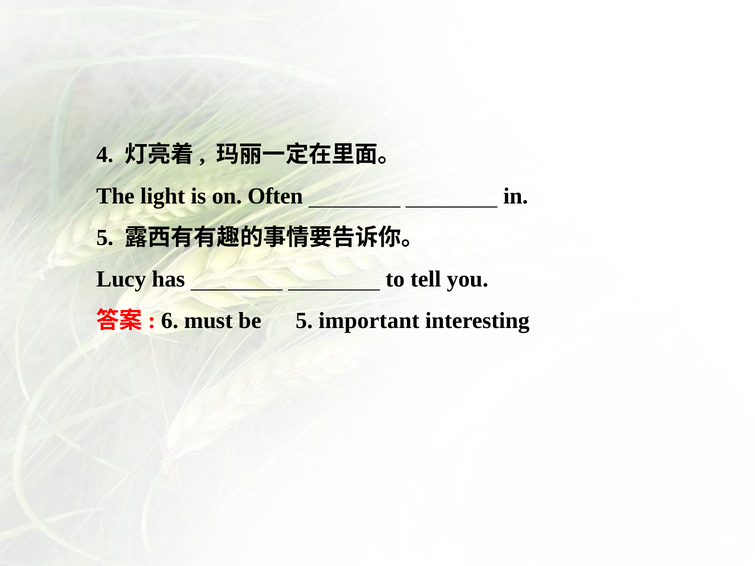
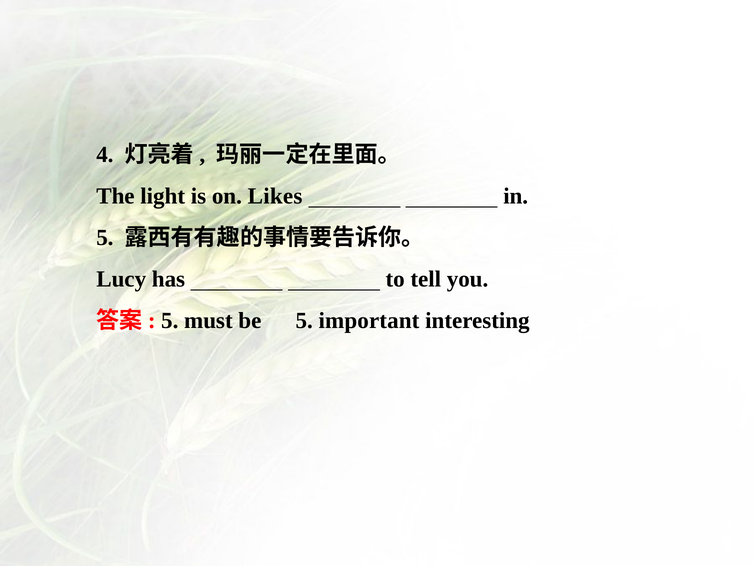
Often: Often -> Likes
6 at (170, 321): 6 -> 5
